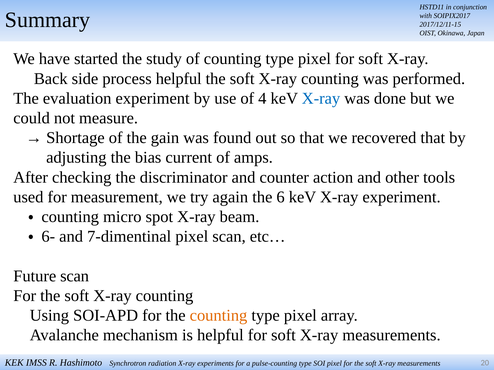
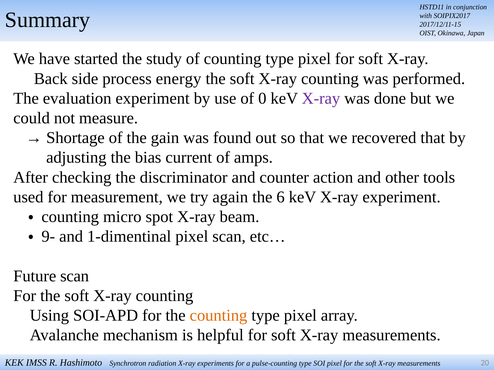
process helpful: helpful -> energy
4: 4 -> 0
X-ray at (321, 98) colour: blue -> purple
6-: 6- -> 9-
7-dimentinal: 7-dimentinal -> 1-dimentinal
